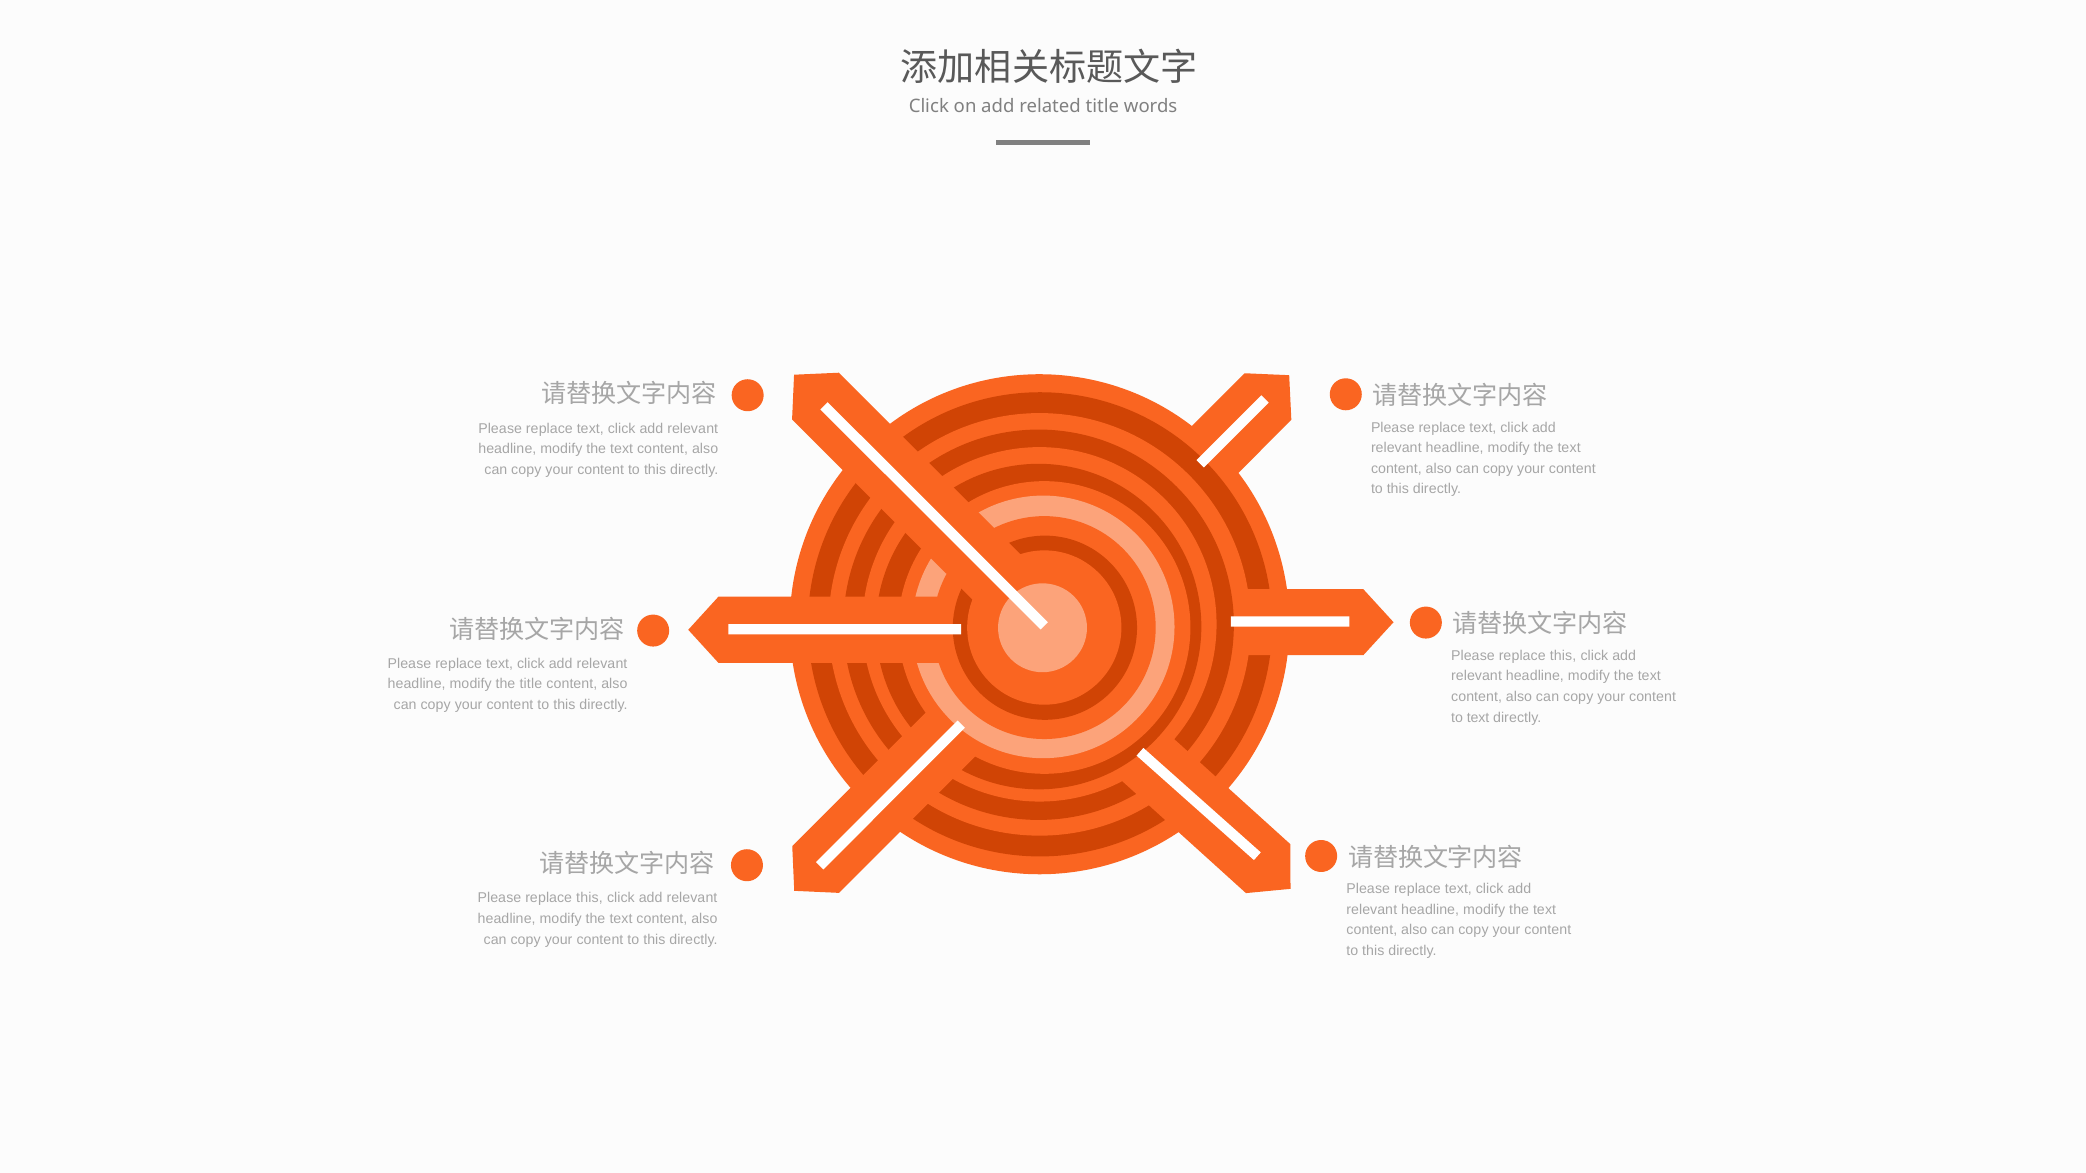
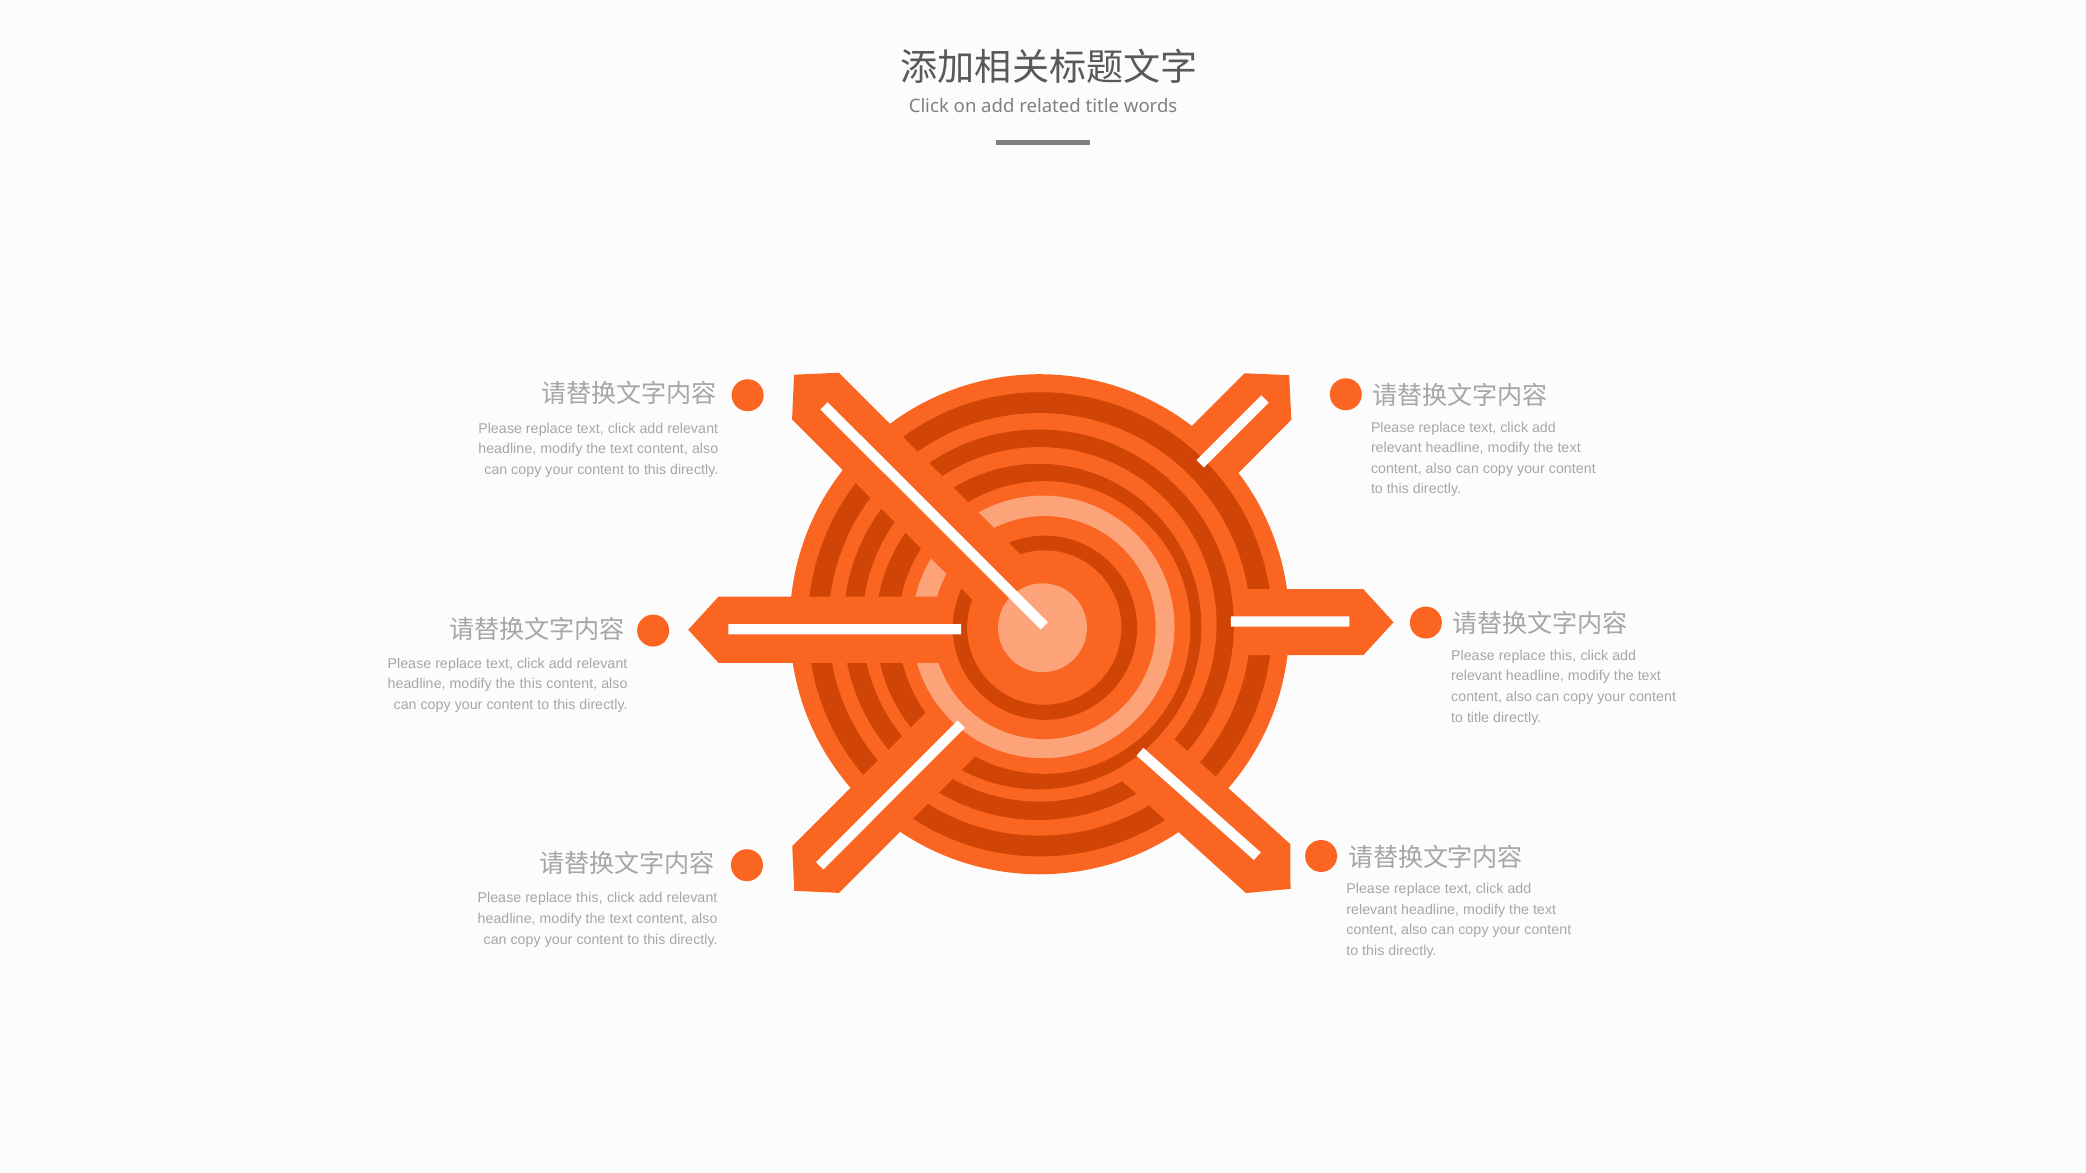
the title: title -> this
to text: text -> title
